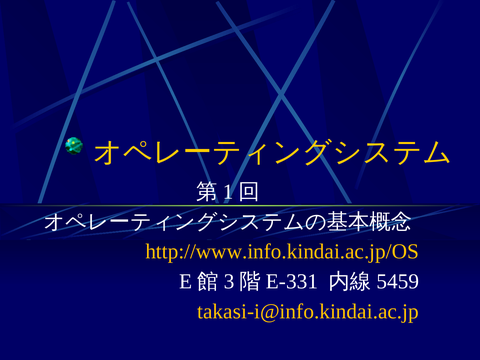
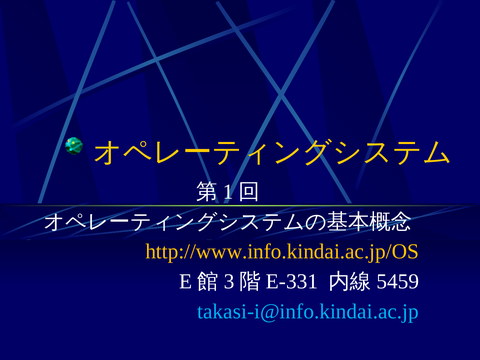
takasi-i@info.kindai.ac.jp colour: yellow -> light blue
